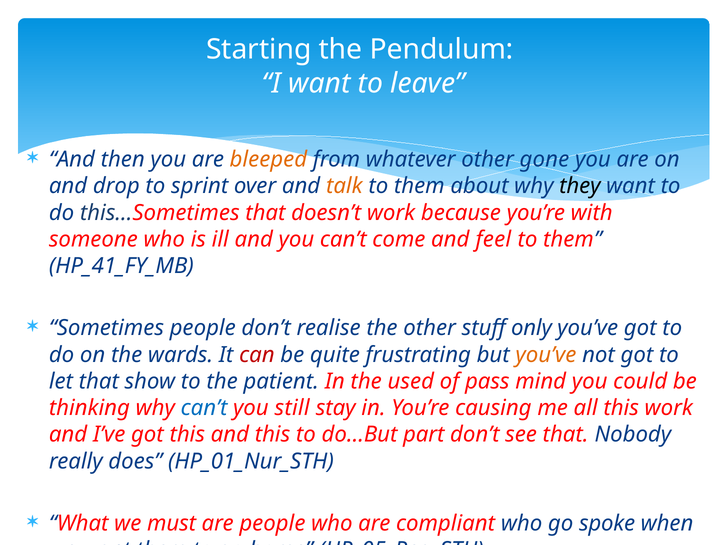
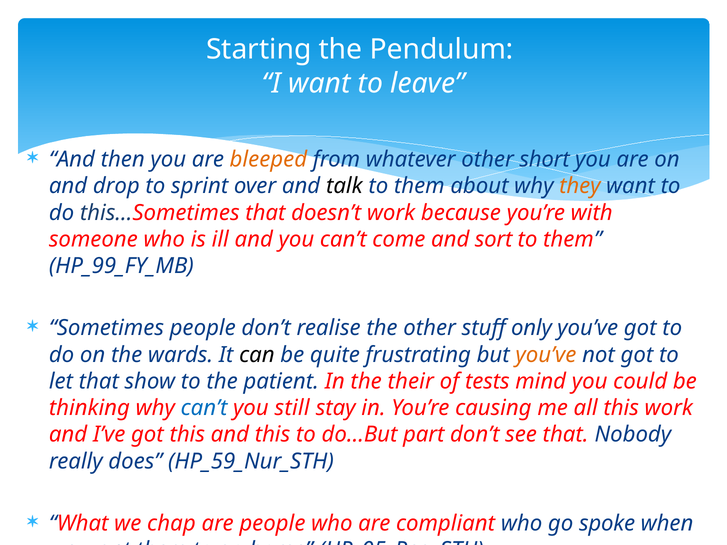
gone: gone -> short
talk colour: orange -> black
they colour: black -> orange
feel: feel -> sort
HP_41_FY_MB: HP_41_FY_MB -> HP_99_FY_MB
can colour: red -> black
used: used -> their
pass: pass -> tests
HP_01_Nur_STH: HP_01_Nur_STH -> HP_59_Nur_STH
must: must -> chap
